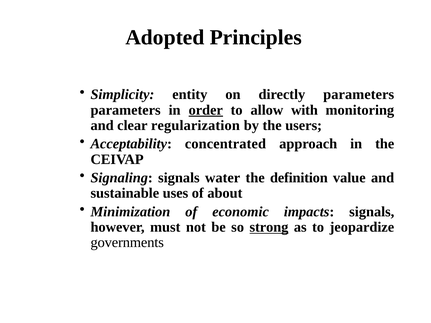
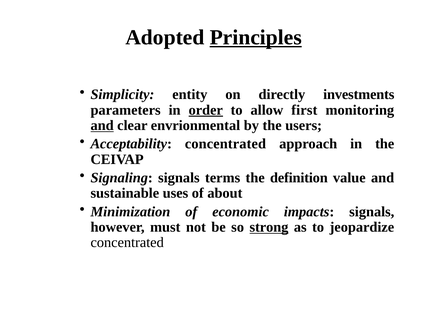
Principles underline: none -> present
directly parameters: parameters -> investments
with: with -> first
and at (102, 126) underline: none -> present
regularization: regularization -> envrionmental
water: water -> terms
governments at (127, 243): governments -> concentrated
